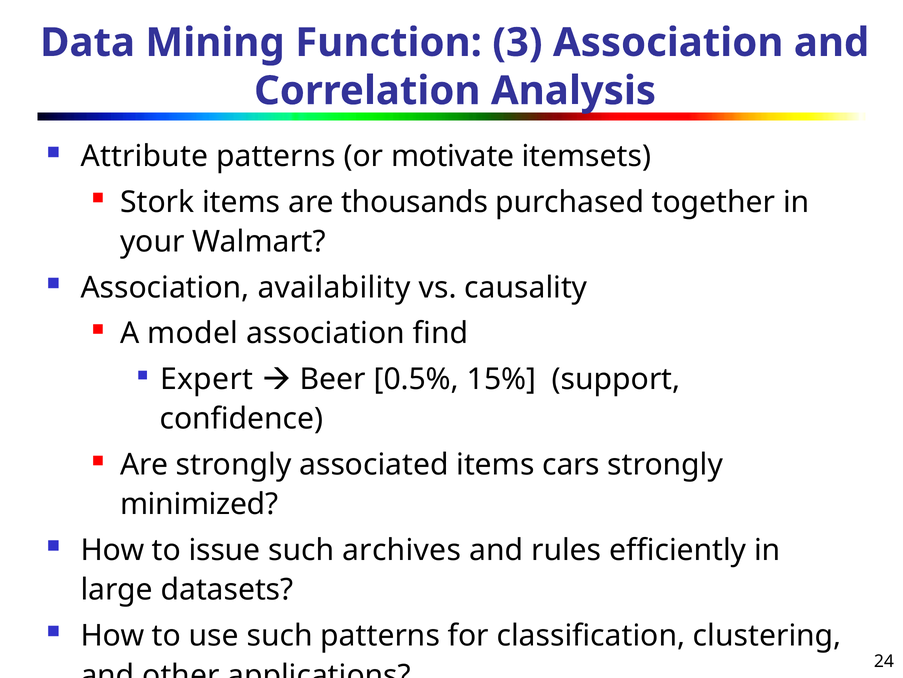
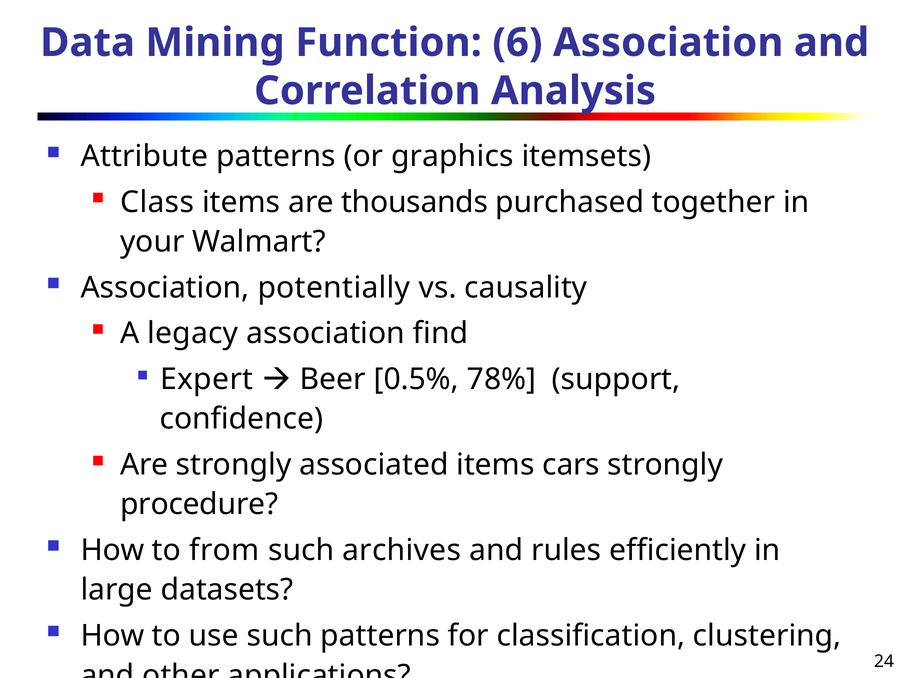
3: 3 -> 6
motivate: motivate -> graphics
Stork: Stork -> Class
availability: availability -> potentially
model: model -> legacy
15%: 15% -> 78%
minimized: minimized -> procedure
issue: issue -> from
